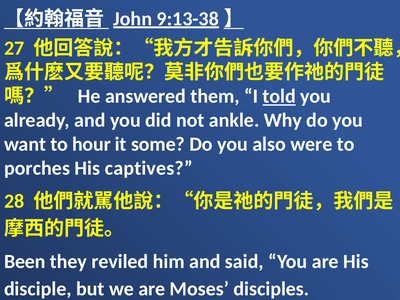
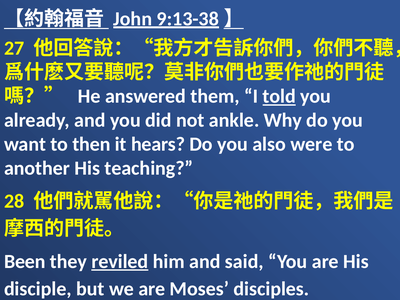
hour: hour -> then
some: some -> hears
porches: porches -> another
captives: captives -> teaching
reviled underline: none -> present
